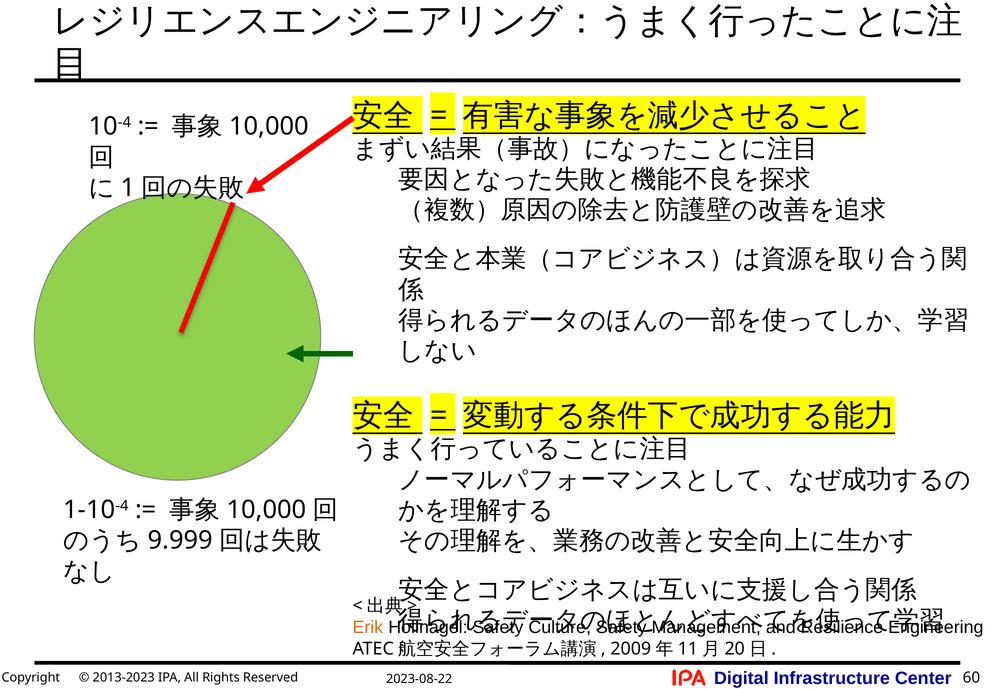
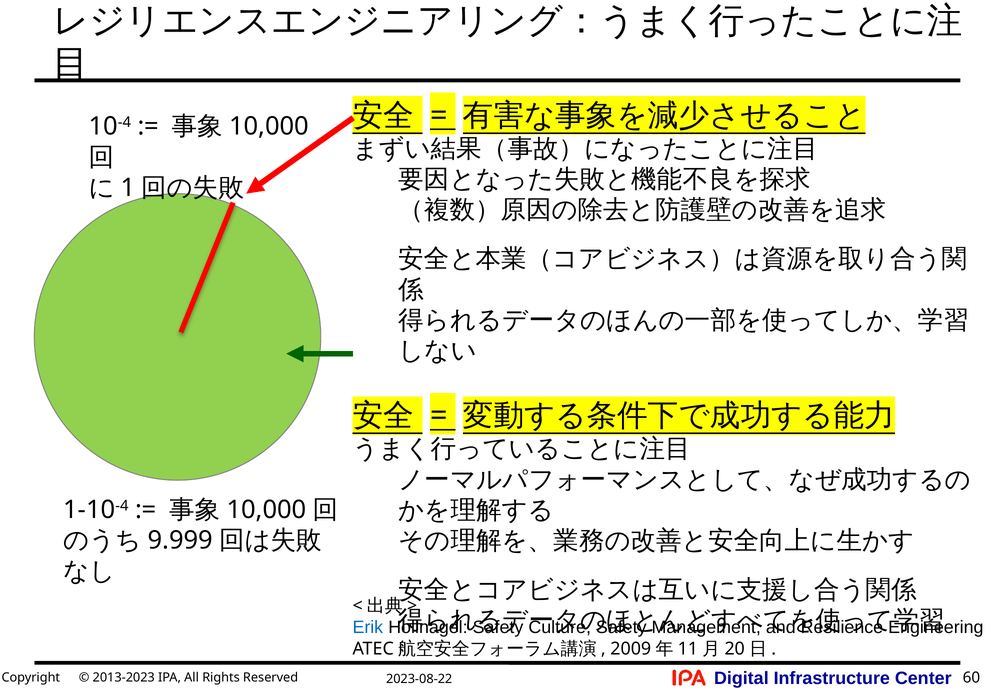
Erik colour: orange -> blue
